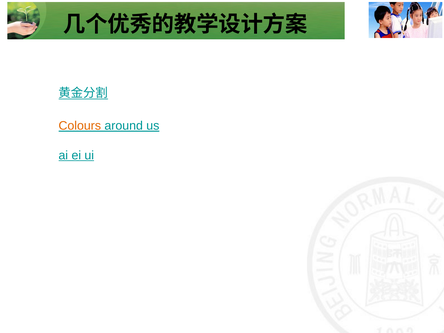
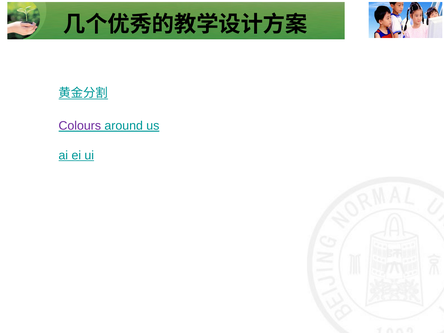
Colours colour: orange -> purple
